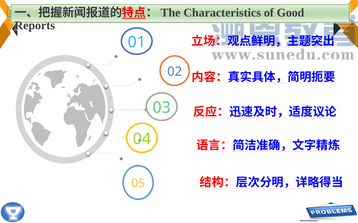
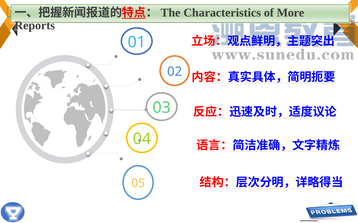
Good: Good -> More
